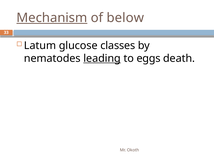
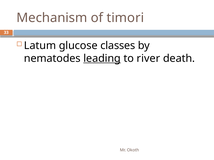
Mechanism underline: present -> none
below: below -> timori
eggs: eggs -> river
